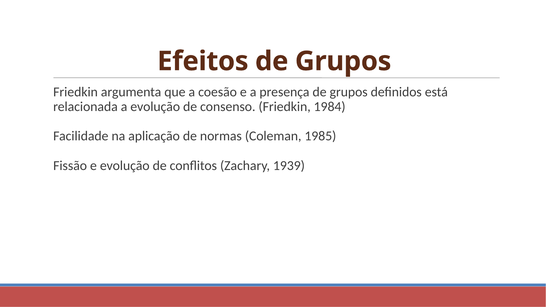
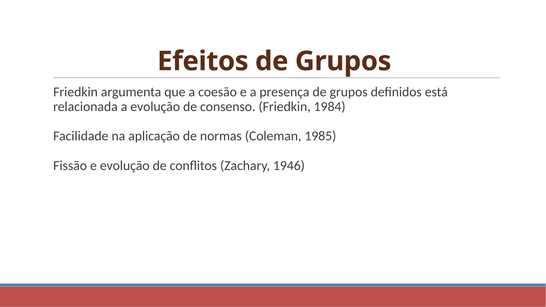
1939: 1939 -> 1946
